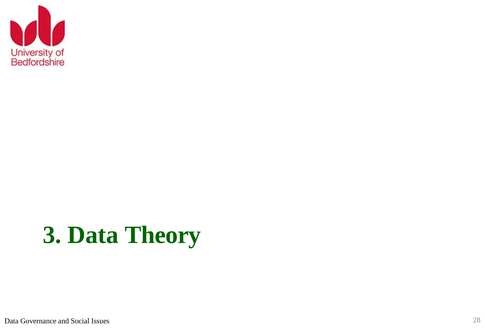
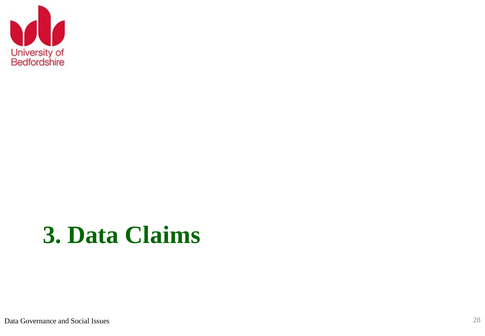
Theory: Theory -> Claims
